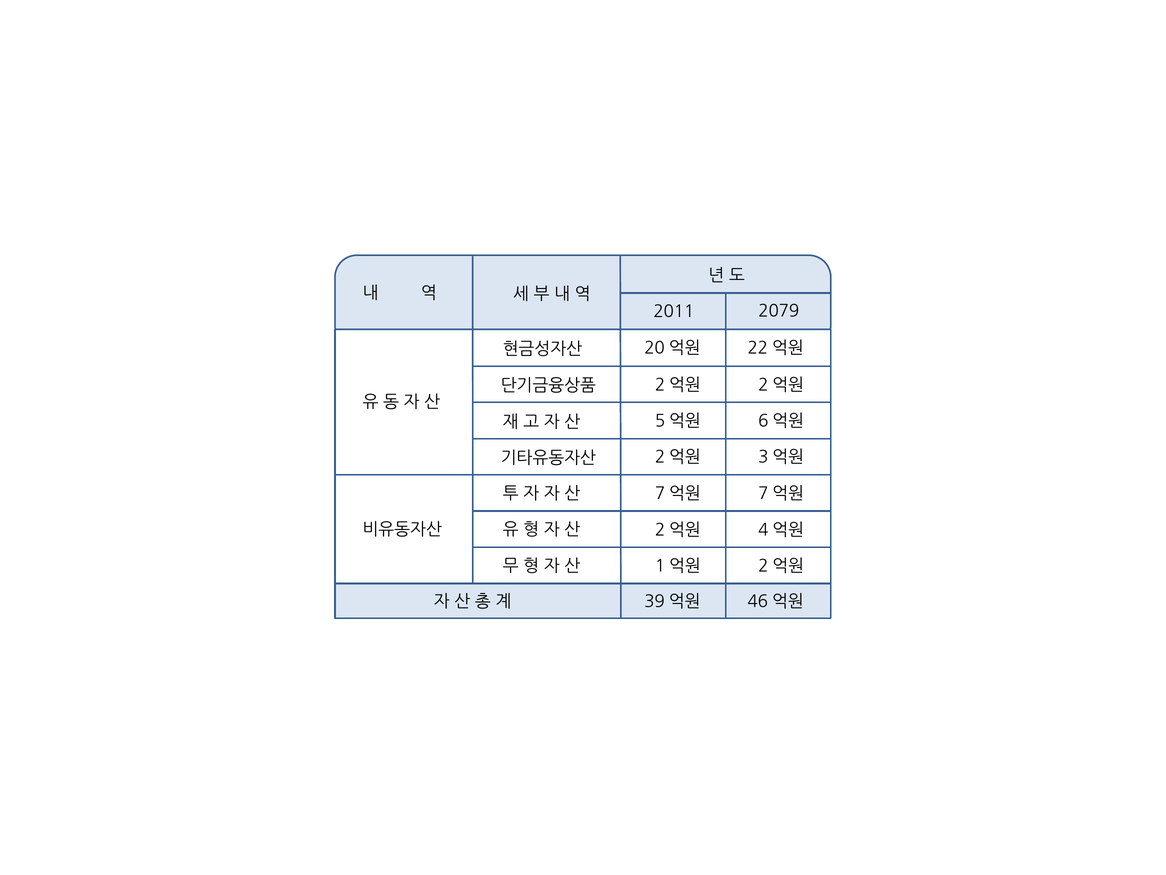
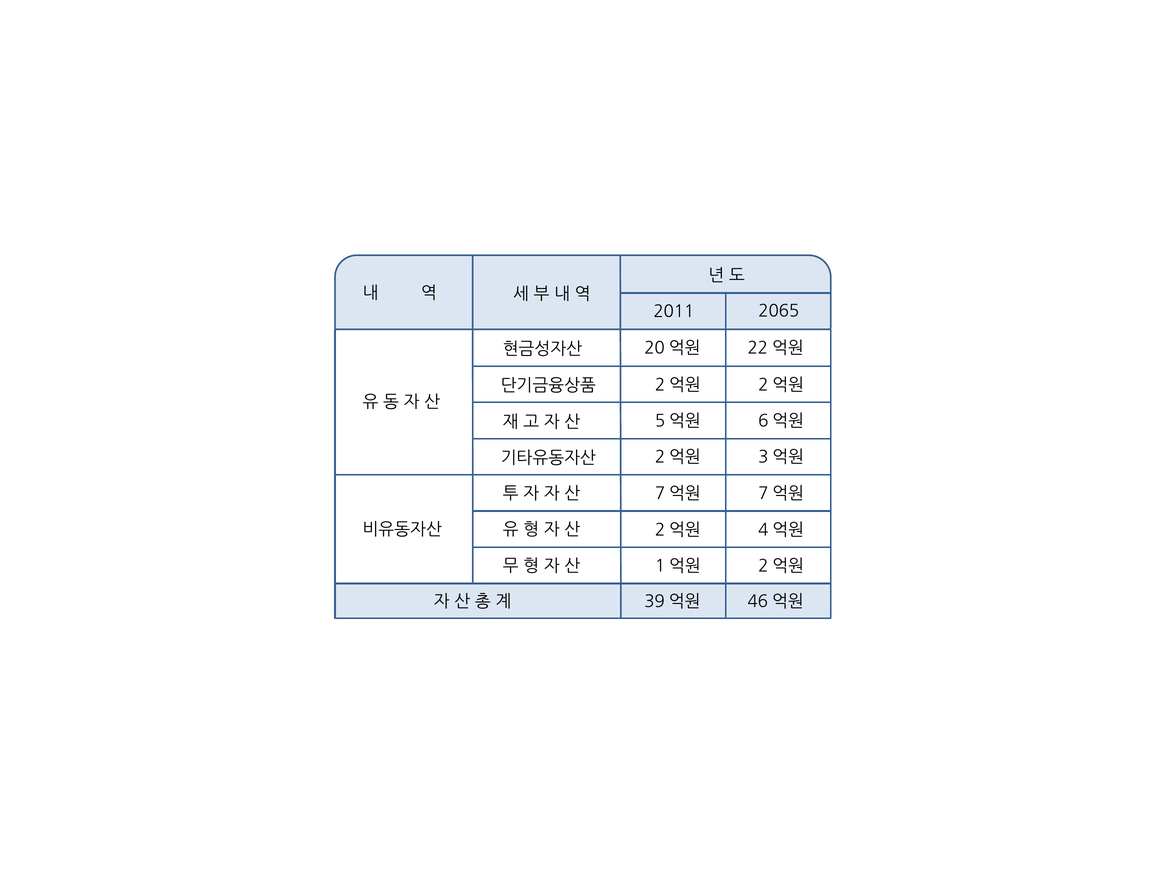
2079: 2079 -> 2065
